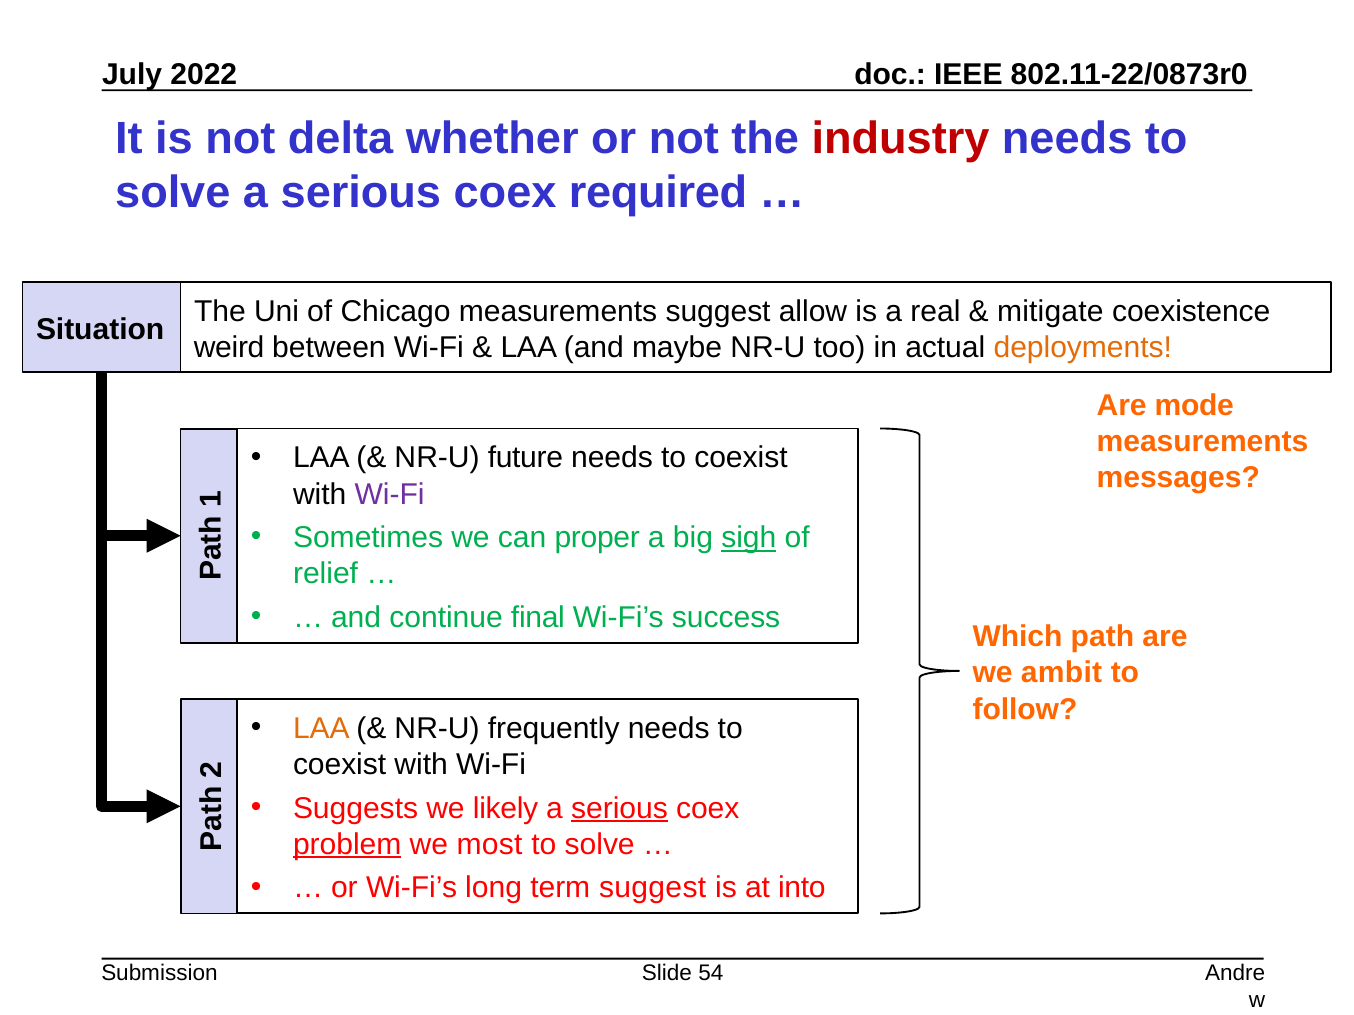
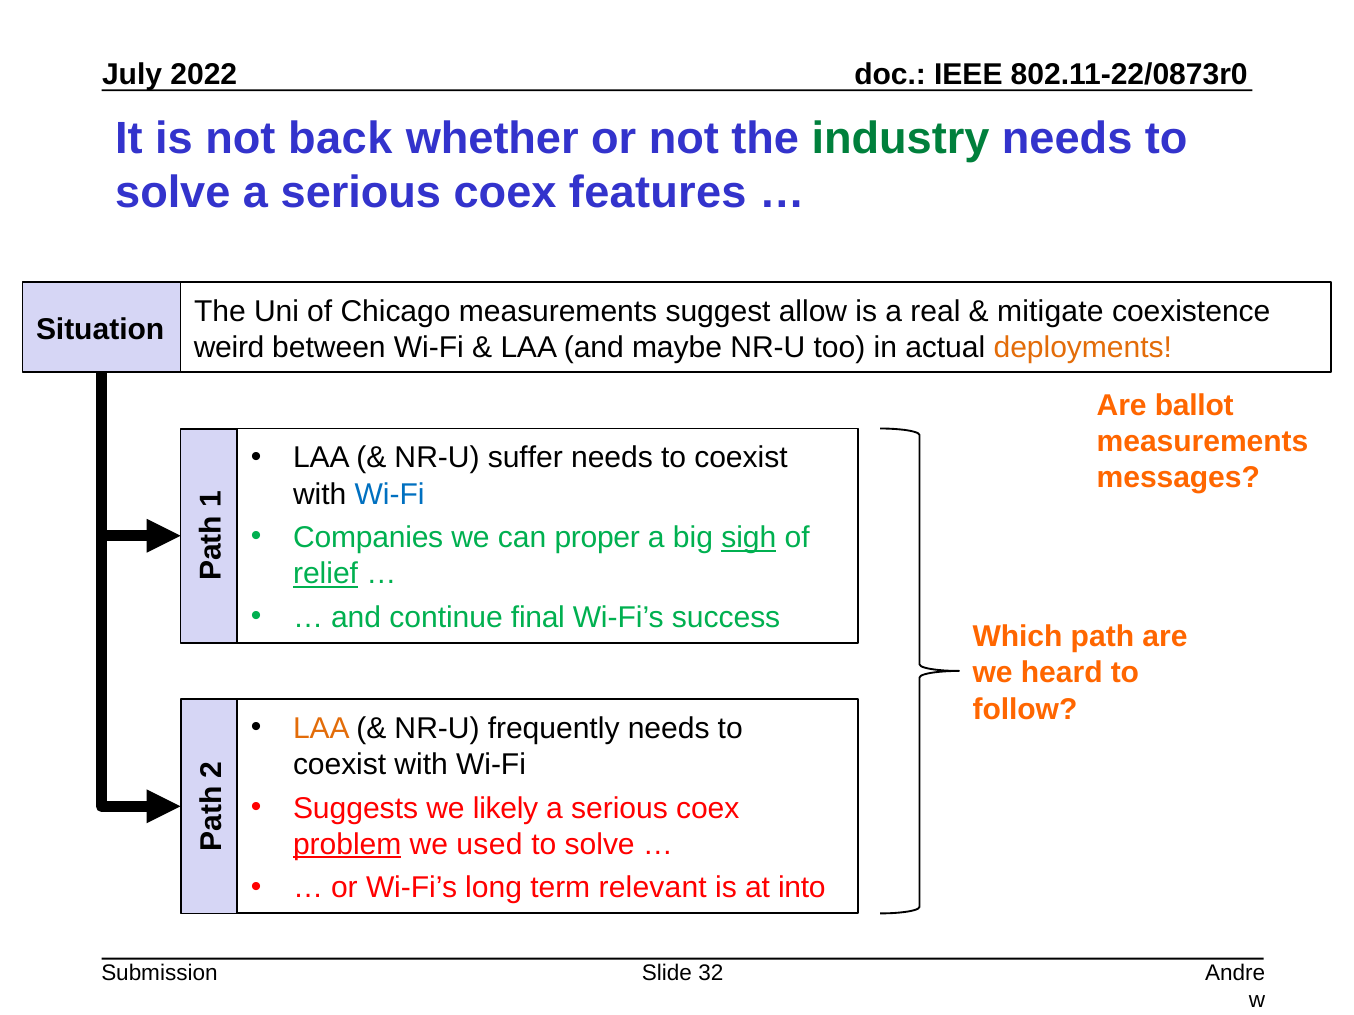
delta: delta -> back
industry colour: red -> green
required: required -> features
mode: mode -> ballot
future: future -> suffer
Wi-Fi at (390, 494) colour: purple -> blue
Sometimes: Sometimes -> Companies
relief underline: none -> present
ambit: ambit -> heard
serious at (619, 809) underline: present -> none
most: most -> used
term suggest: suggest -> relevant
54: 54 -> 32
